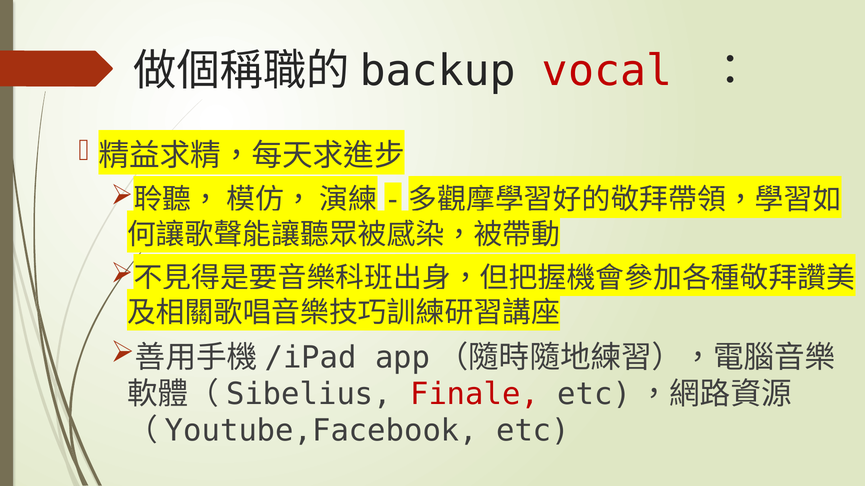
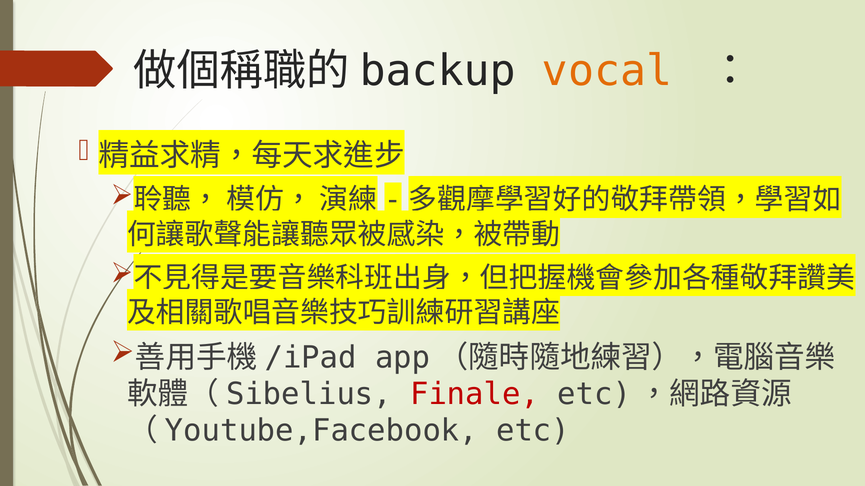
vocal colour: red -> orange
